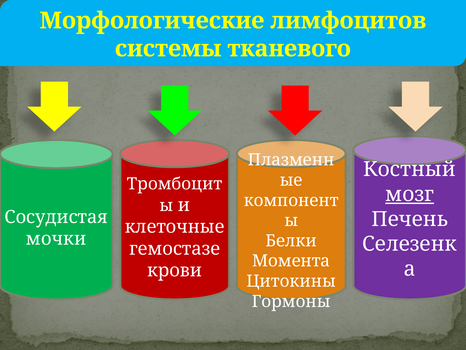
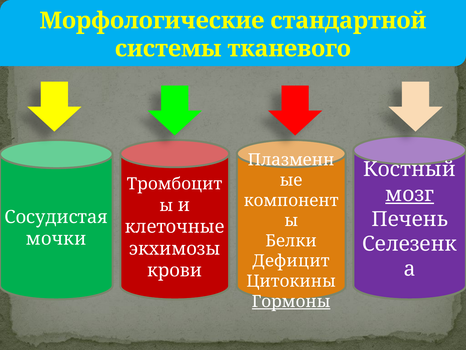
лимфоцитов: лимфоцитов -> стандартной
гемостазе: гемостазе -> экхимозы
Момента: Момента -> Дефицит
Гормоны underline: none -> present
